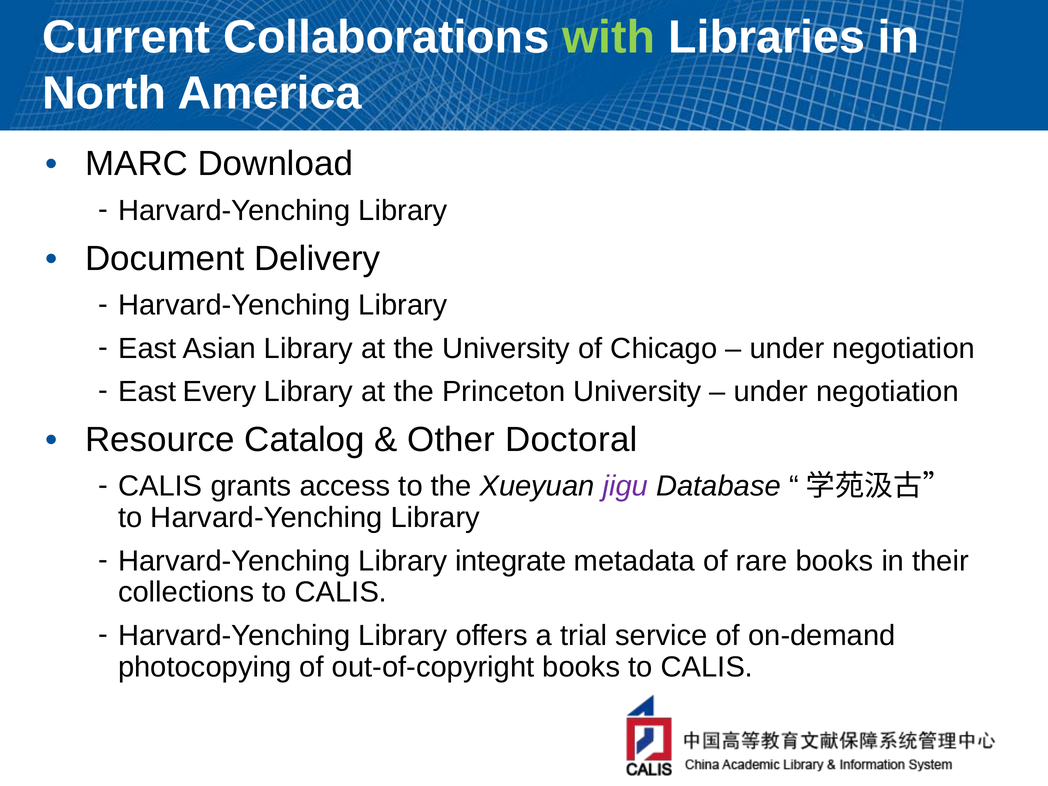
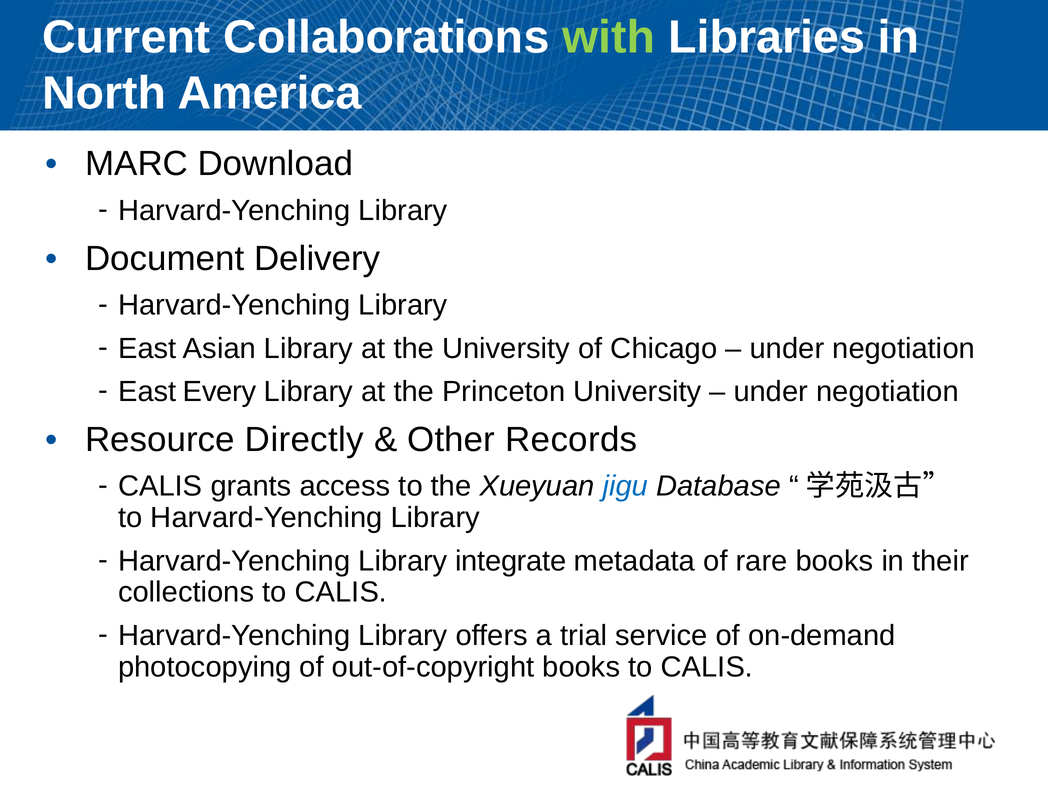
Catalog: Catalog -> Directly
Doctoral: Doctoral -> Records
jigu colour: purple -> blue
